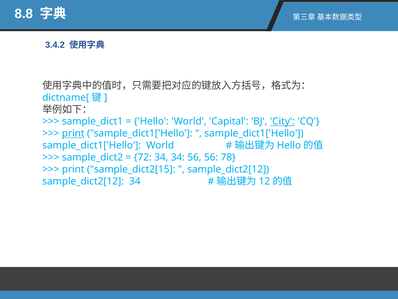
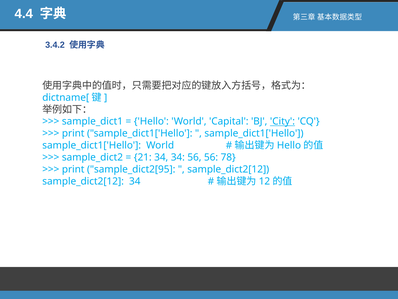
8.8: 8.8 -> 4.4
print at (73, 133) underline: present -> none
72: 72 -> 21
sample_dict2[15: sample_dict2[15 -> sample_dict2[95
